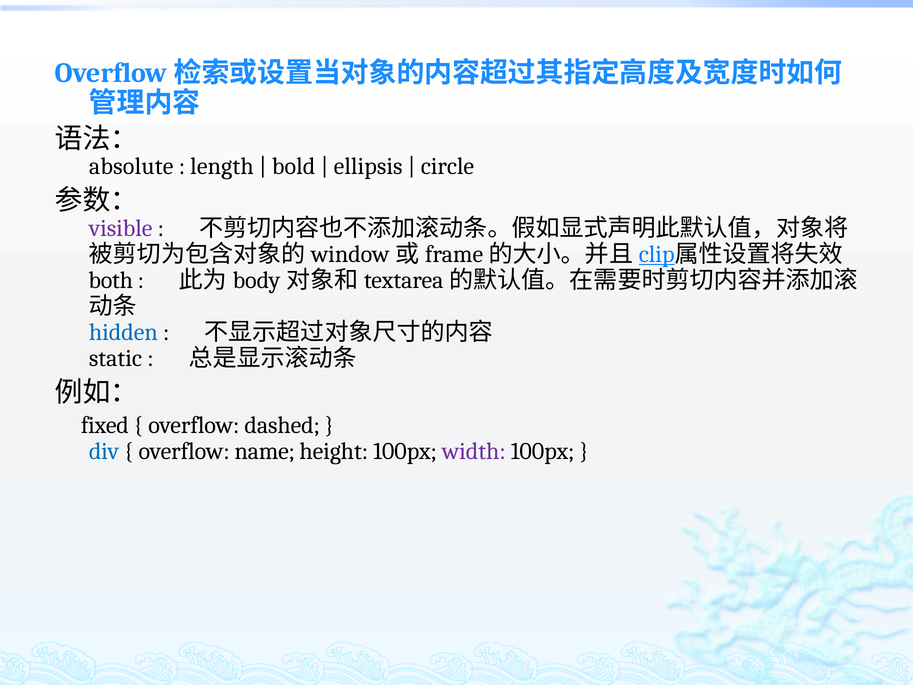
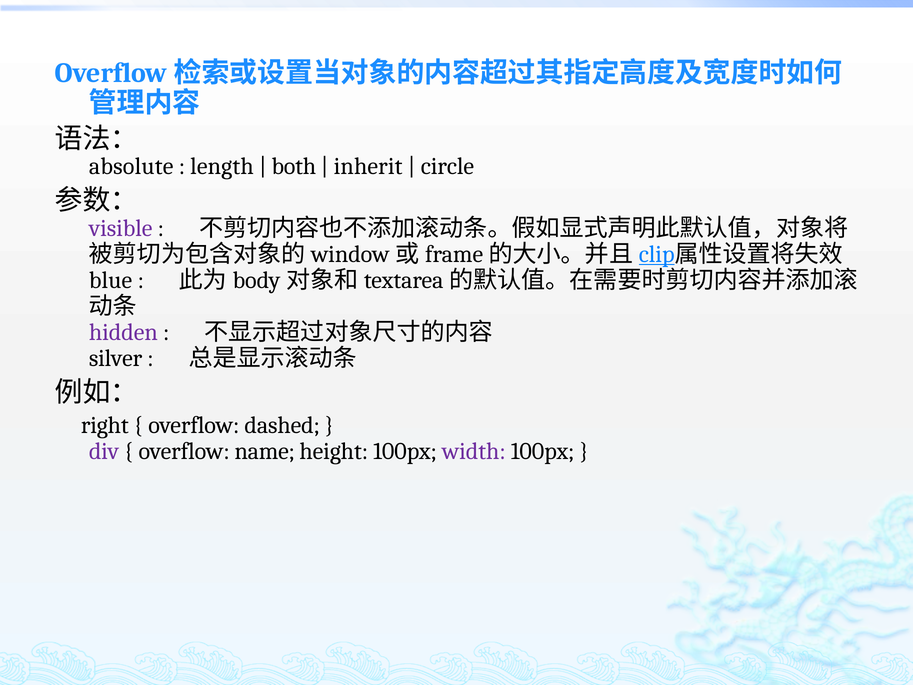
bold: bold -> both
ellipsis: ellipsis -> inherit
both: both -> blue
hidden colour: blue -> purple
static: static -> silver
fixed: fixed -> right
div colour: blue -> purple
